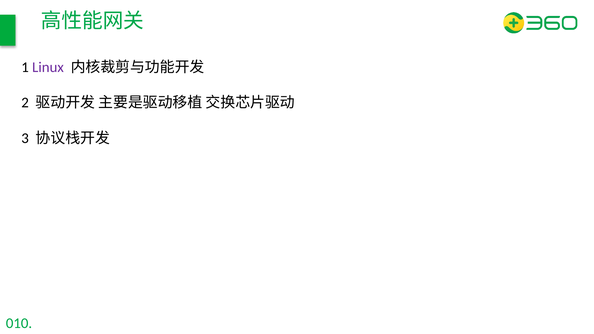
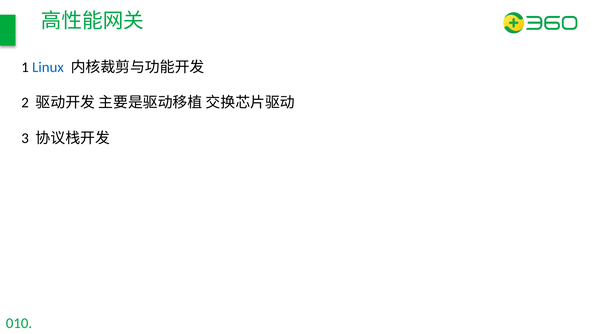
Linux colour: purple -> blue
